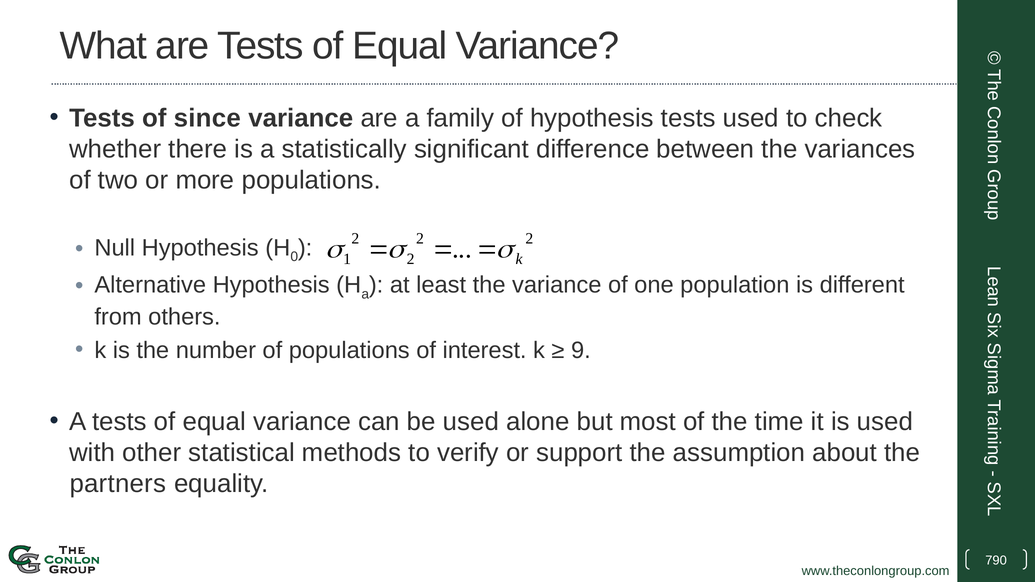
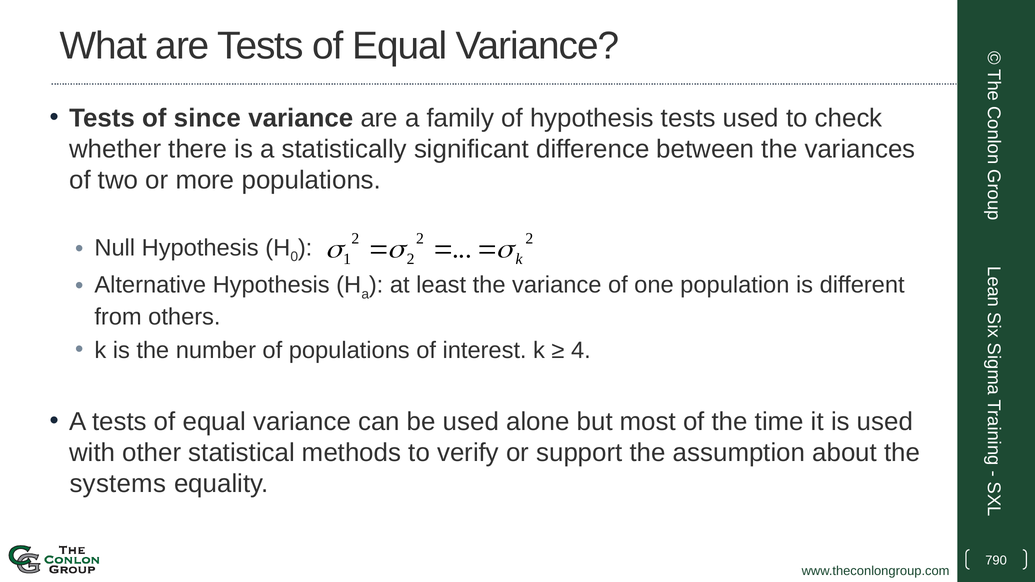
9: 9 -> 4
partners: partners -> systems
